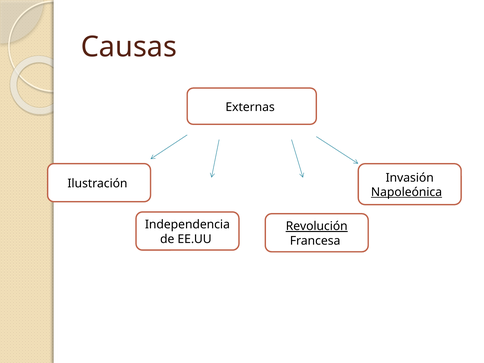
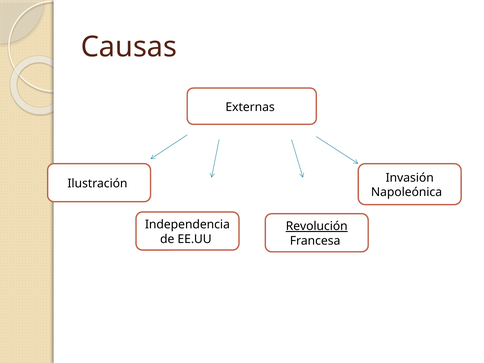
Napoleónica underline: present -> none
